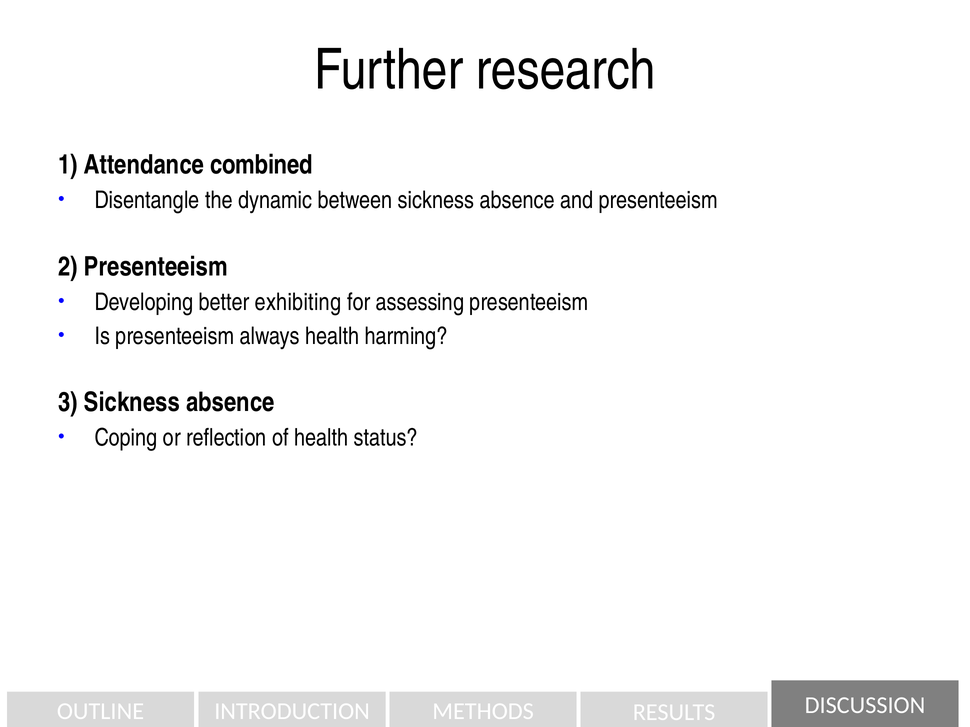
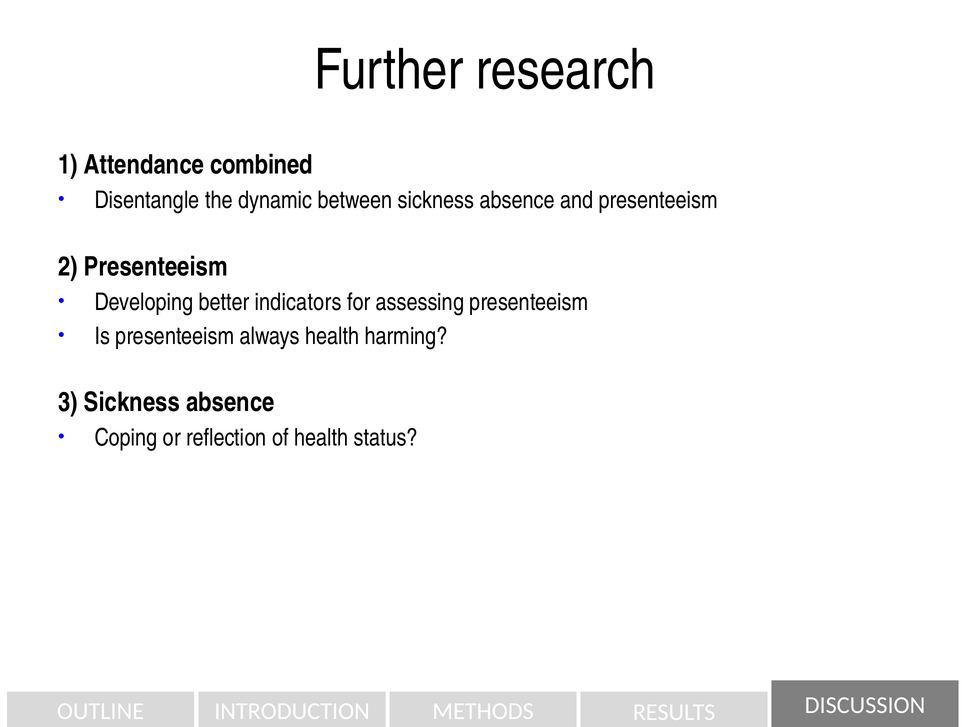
exhibiting: exhibiting -> indicators
